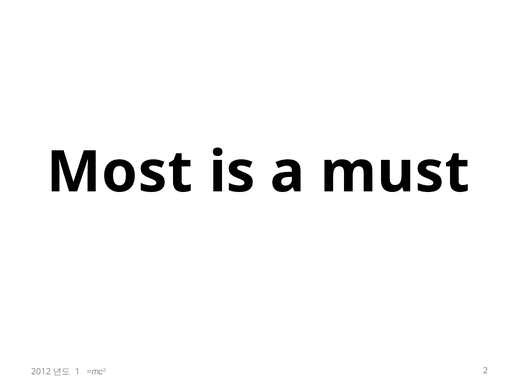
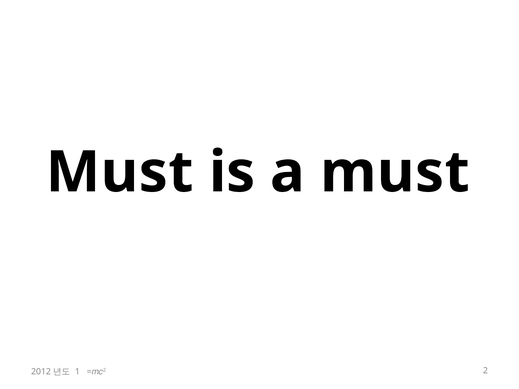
Most at (120, 172): Most -> Must
